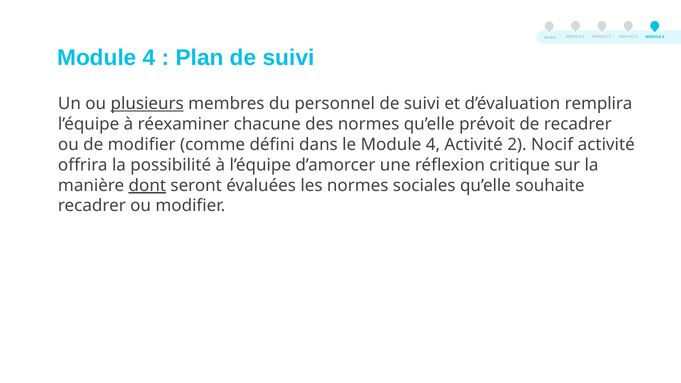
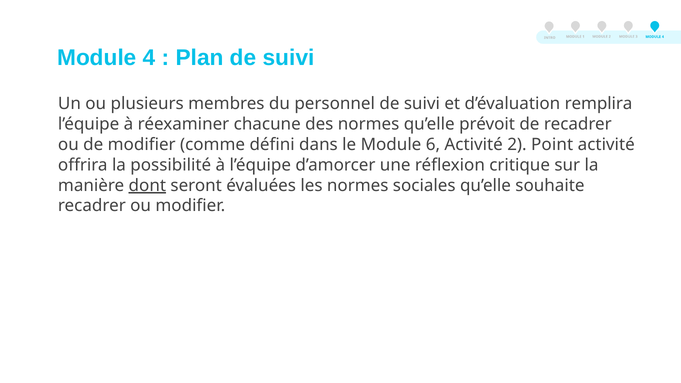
plusieurs underline: present -> none
le Module 4: 4 -> 6
Nocif: Nocif -> Point
